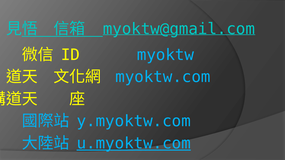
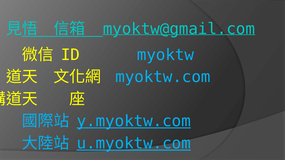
y.myoktw.com underline: none -> present
